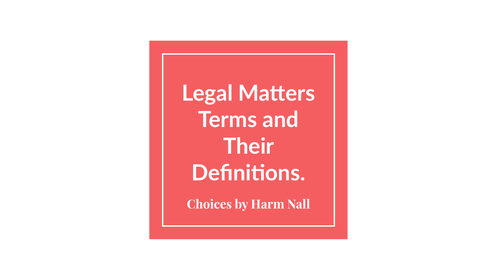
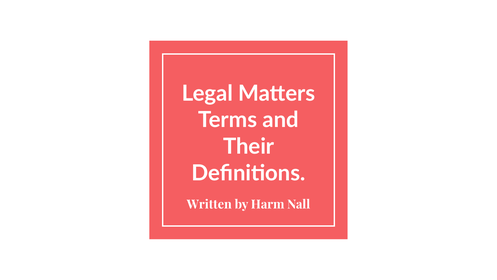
Choices: Choices -> Written
